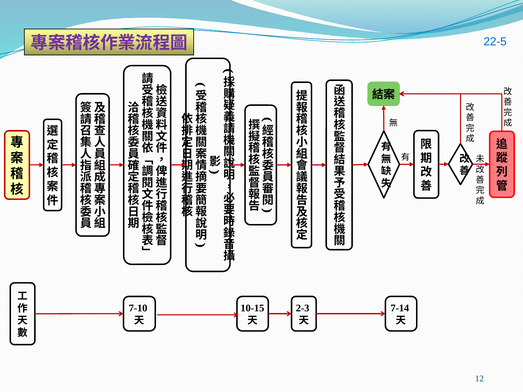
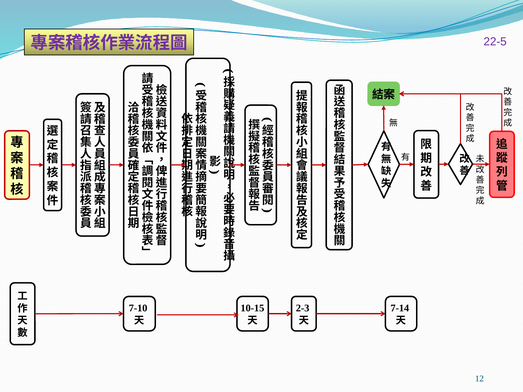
22-5 colour: blue -> purple
